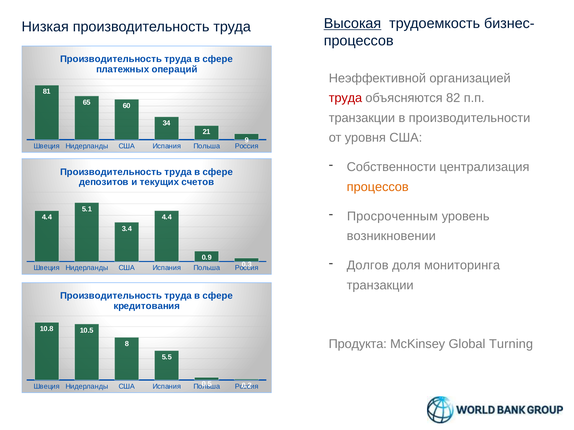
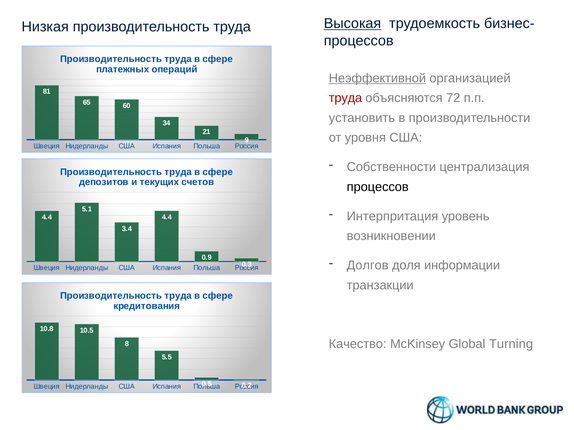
Неэффективной underline: none -> present
82: 82 -> 72
транзакции at (362, 118): транзакции -> установить
процессов at (378, 187) colour: orange -> black
Просроченным: Просроченным -> Интерпритация
мониторинга: мониторинга -> информации
Продукта: Продукта -> Качество
